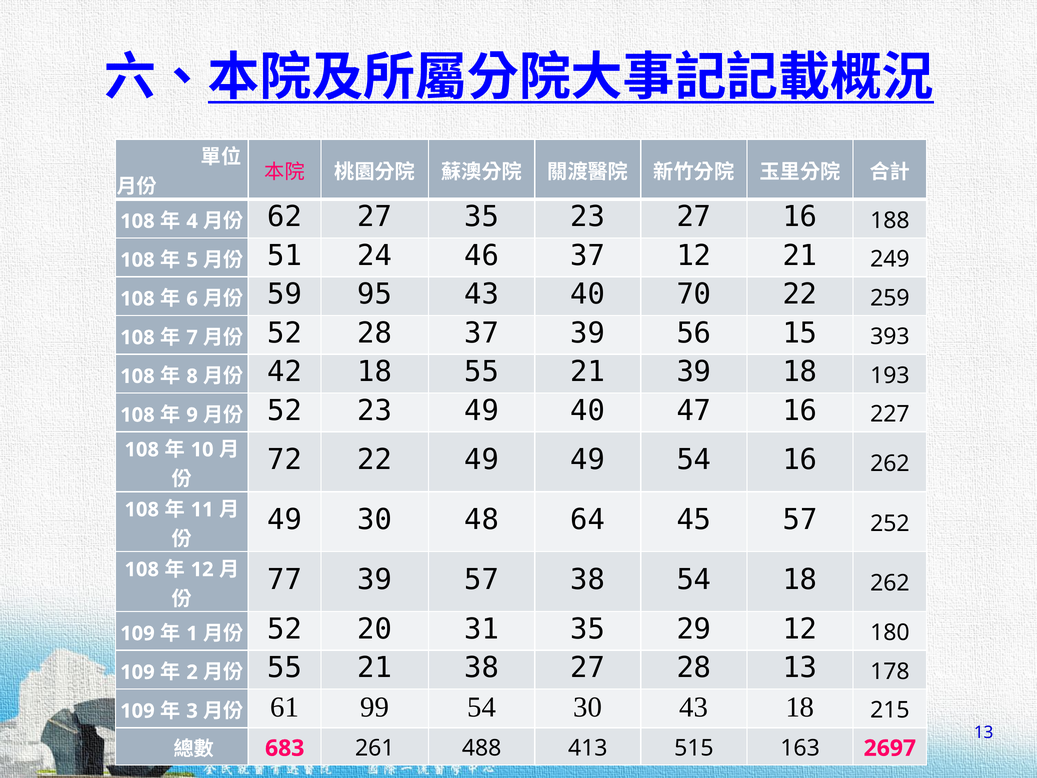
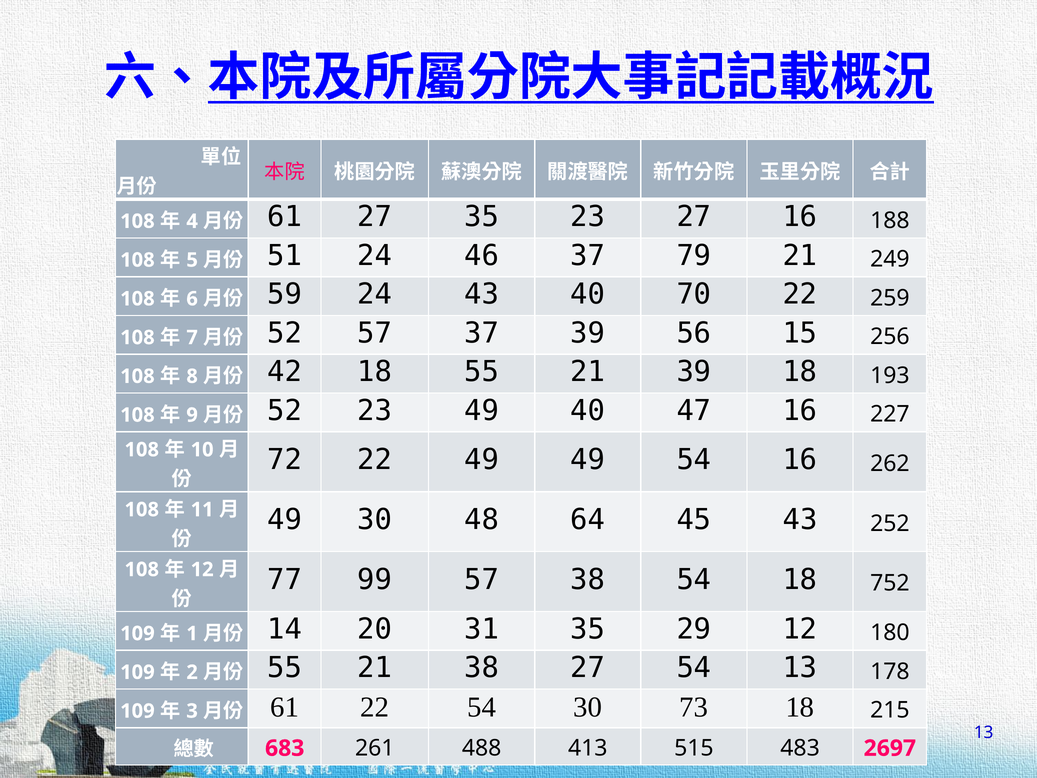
62 at (285, 217): 62 -> 61
37 12: 12 -> 79
59 95: 95 -> 24
52 28: 28 -> 57
393: 393 -> 256
45 57: 57 -> 43
77 39: 39 -> 99
18 262: 262 -> 752
52 at (285, 629): 52 -> 14
27 28: 28 -> 54
61 99: 99 -> 22
30 43: 43 -> 73
163: 163 -> 483
